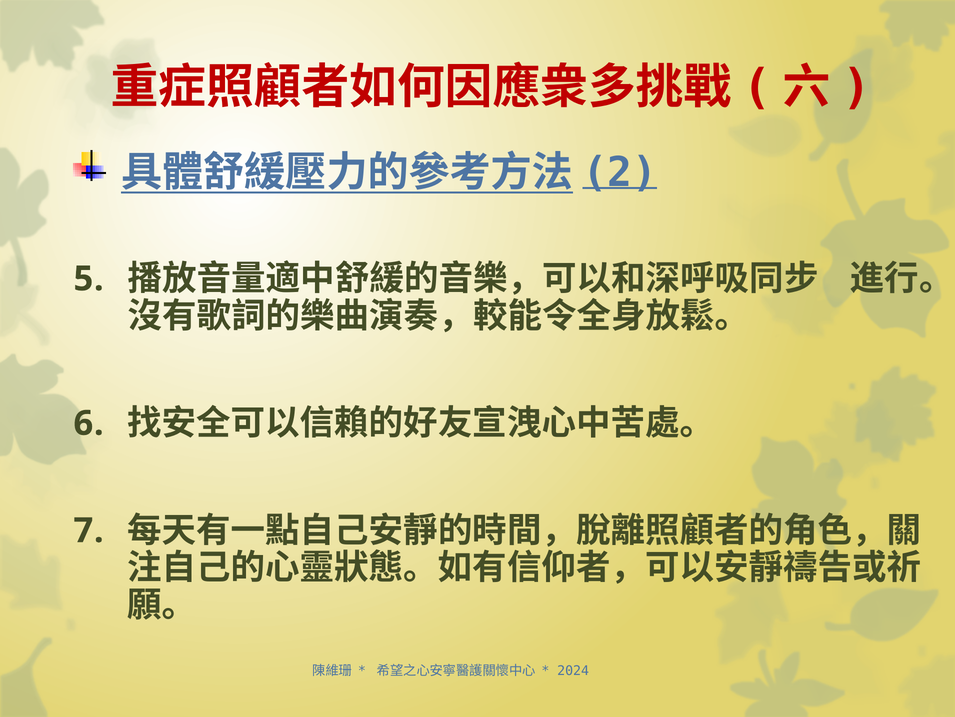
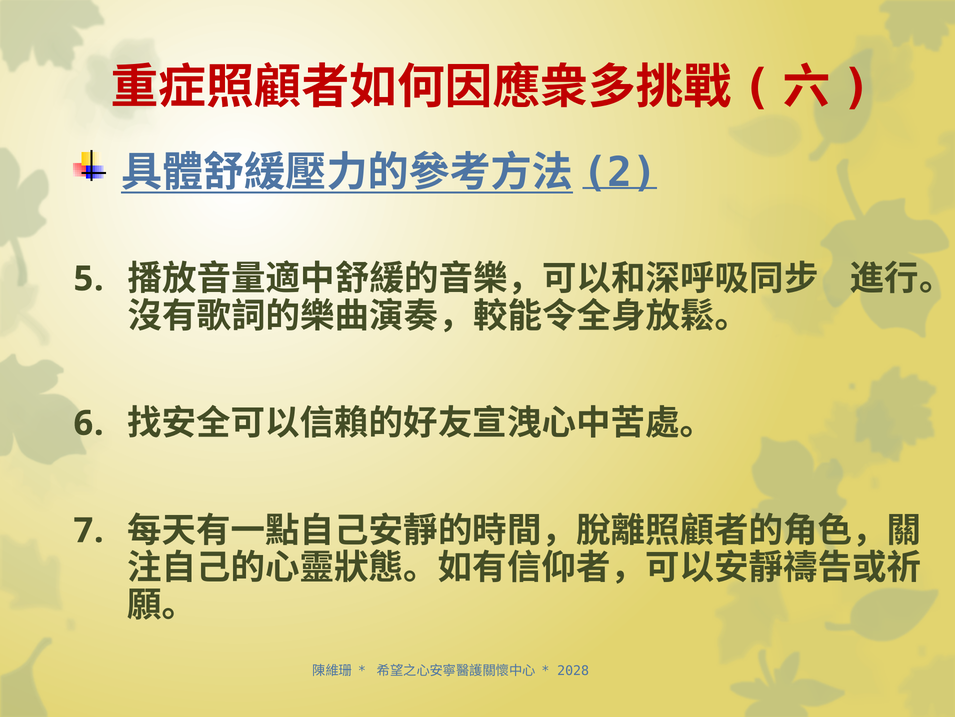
2024: 2024 -> 2028
